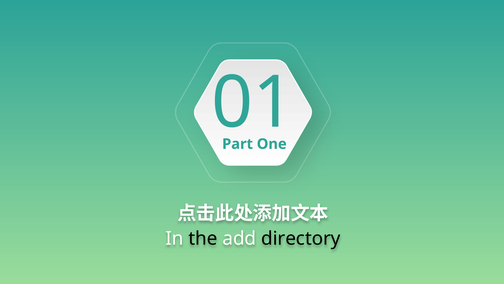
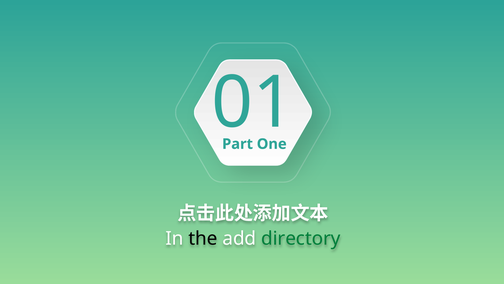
directory colour: black -> green
